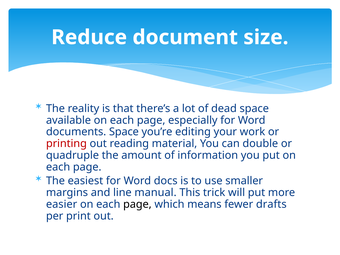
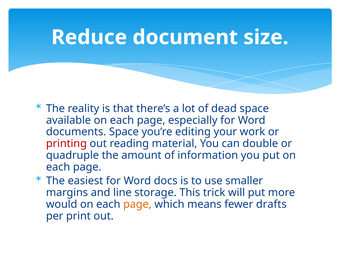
manual: manual -> storage
easier: easier -> would
page at (137, 204) colour: black -> orange
